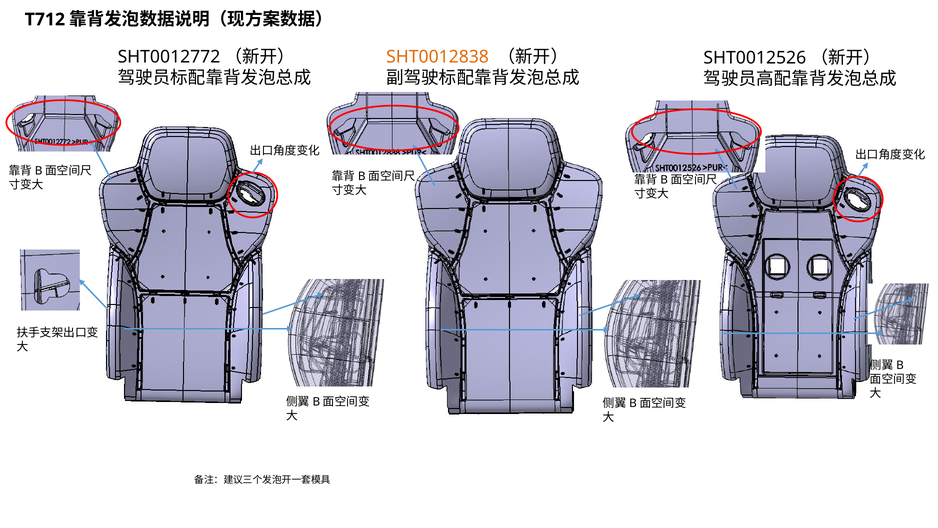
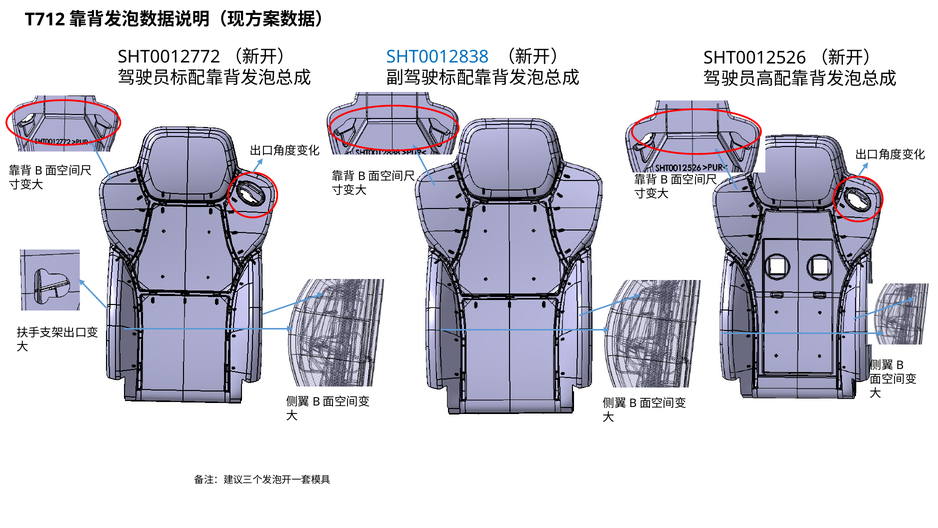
SHT0012838 colour: orange -> blue
